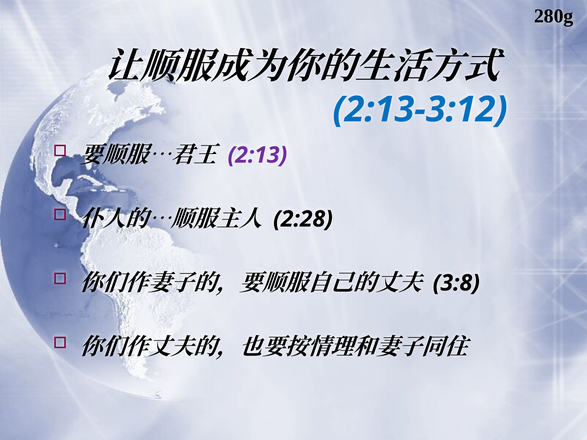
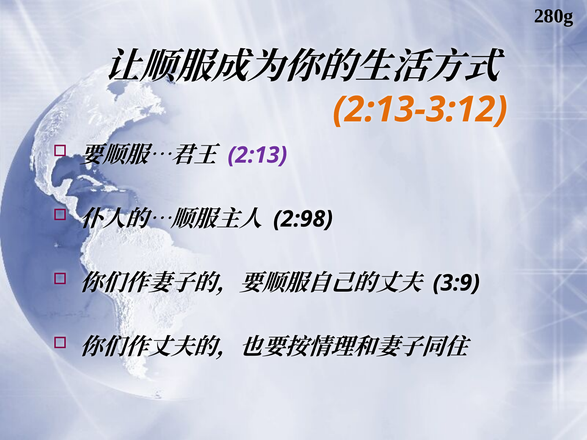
2:13-3:12 colour: blue -> orange
2:28: 2:28 -> 2:98
3:8: 3:8 -> 3:9
